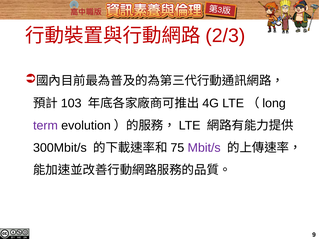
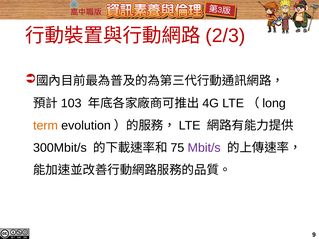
term colour: purple -> orange
